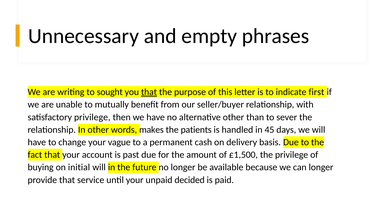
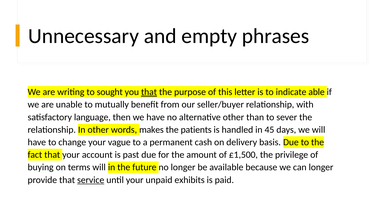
first: first -> able
satisfactory privilege: privilege -> language
initial: initial -> terms
service underline: none -> present
decided: decided -> exhibits
